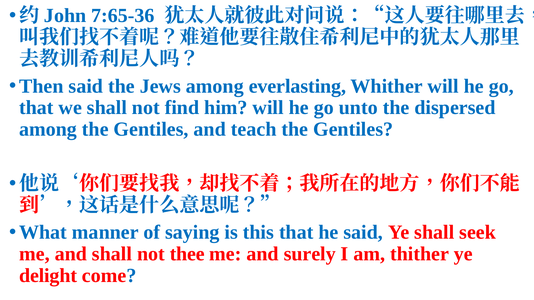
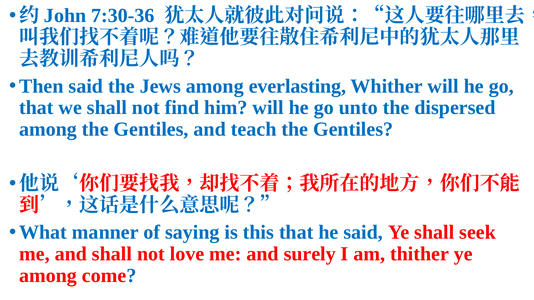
7:65-36: 7:65-36 -> 7:30-36
thee: thee -> love
delight at (48, 276): delight -> among
